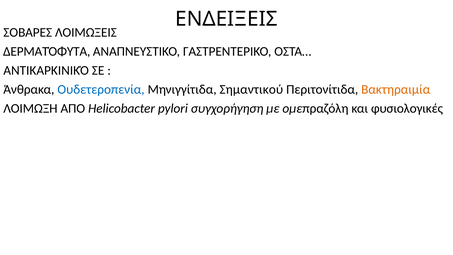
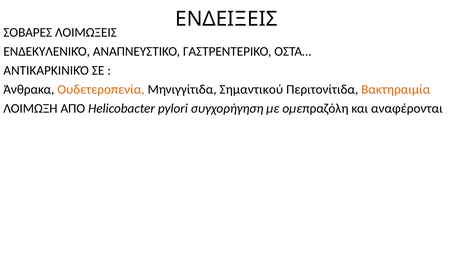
ΔΕΡΜΑΤΌΦΥΤΑ: ΔΕΡΜΑΤΌΦΥΤΑ -> ΕΝΔΕΚΥΛΕΝΙΚΌ
Ουδετεροπενία colour: blue -> orange
φυσιολογικές: φυσιολογικές -> αναφέρονται
